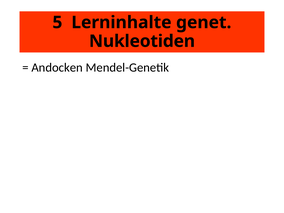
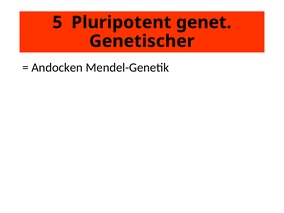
Lerninhalte: Lerninhalte -> Pluripotent
Nukleotiden: Nukleotiden -> Genetischer
